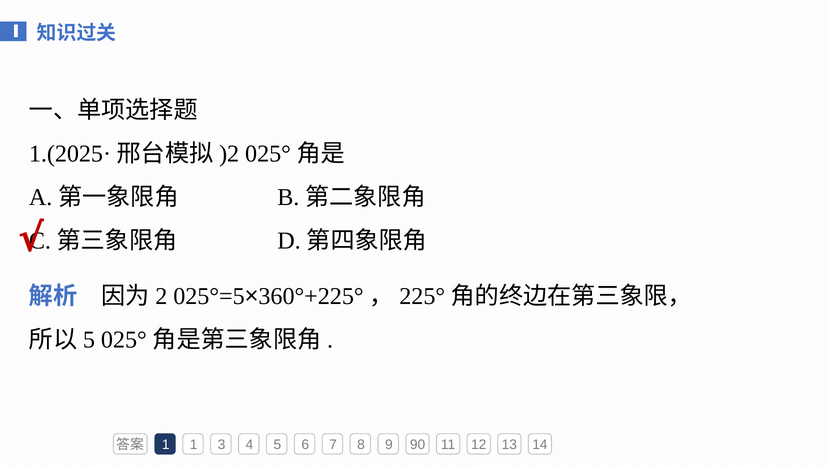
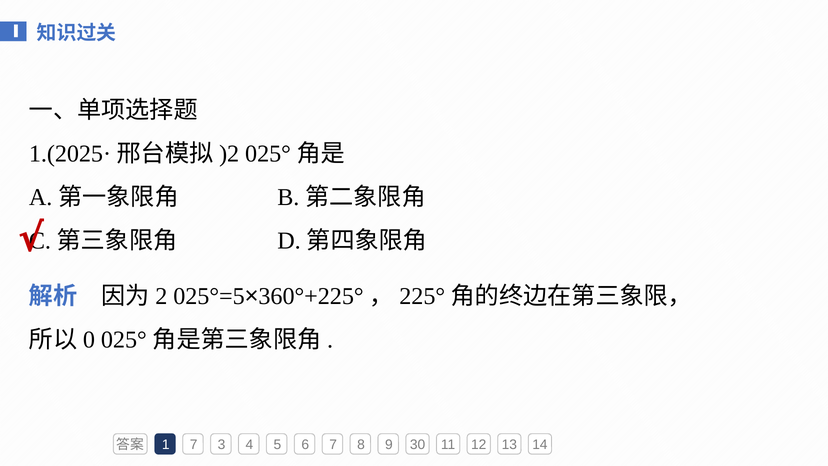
5 at (89, 340): 5 -> 0
1 1: 1 -> 7
90: 90 -> 30
